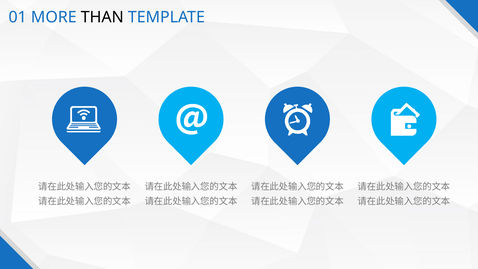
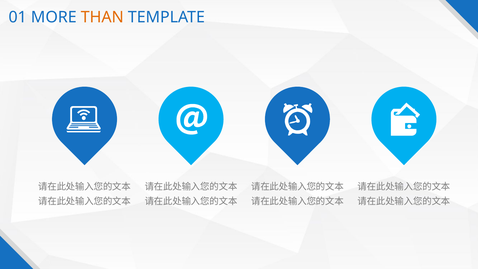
THAN colour: black -> orange
